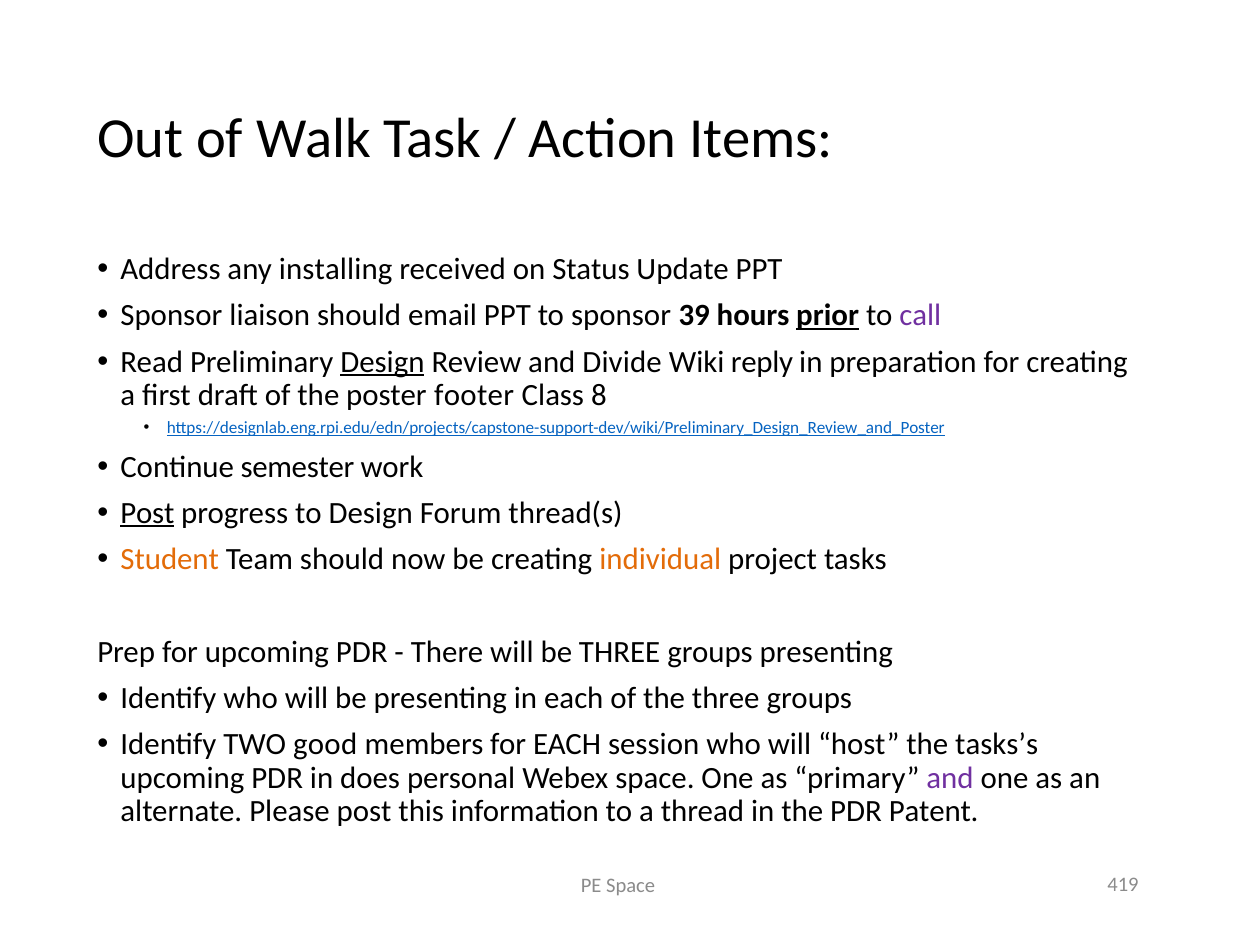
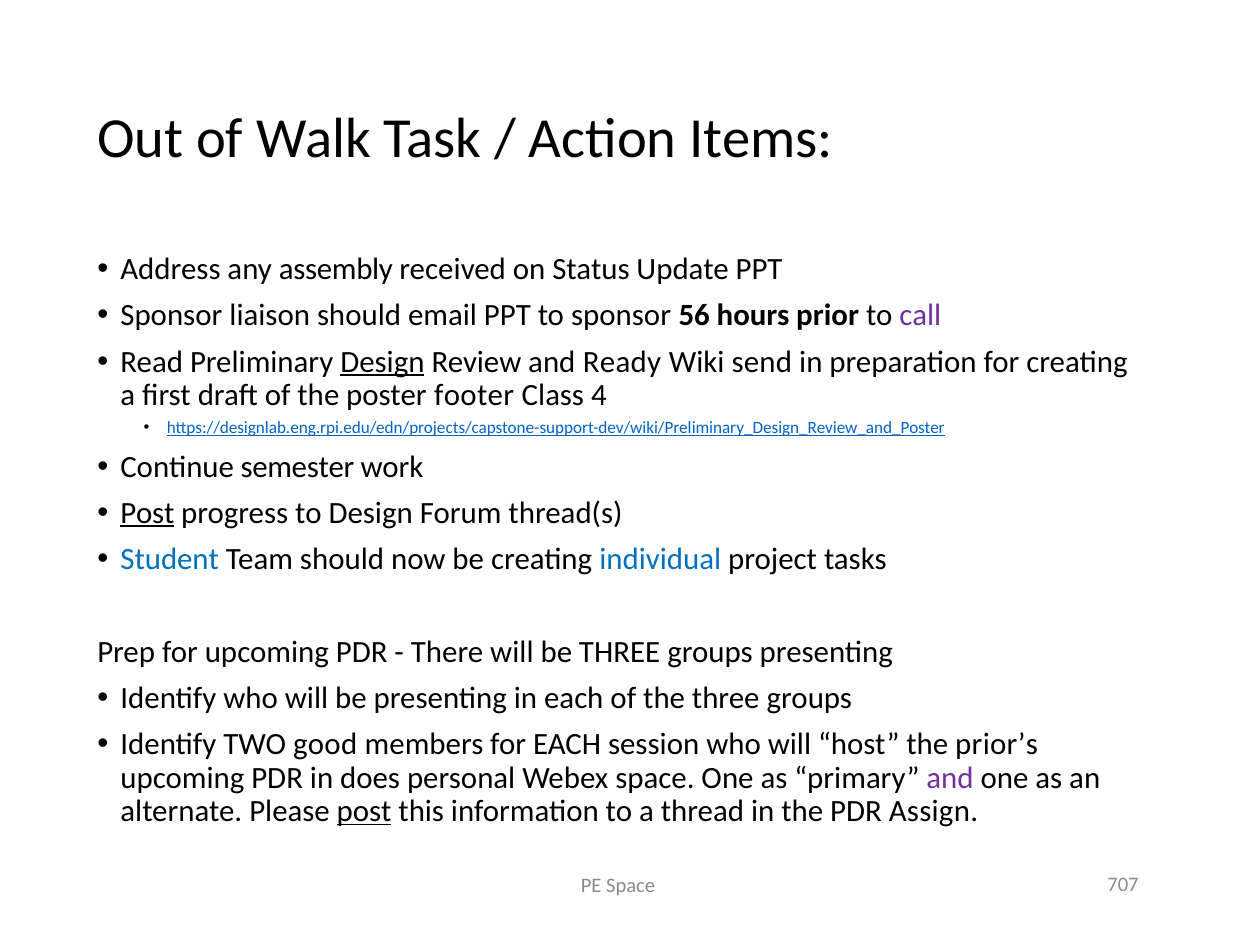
installing: installing -> assembly
39: 39 -> 56
prior underline: present -> none
Divide: Divide -> Ready
reply: reply -> send
8: 8 -> 4
Student colour: orange -> blue
individual colour: orange -> blue
tasks’s: tasks’s -> prior’s
post at (364, 811) underline: none -> present
Patent: Patent -> Assign
419: 419 -> 707
